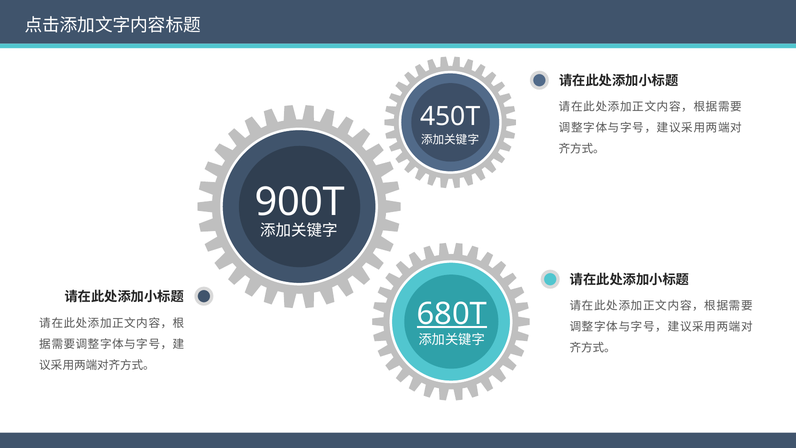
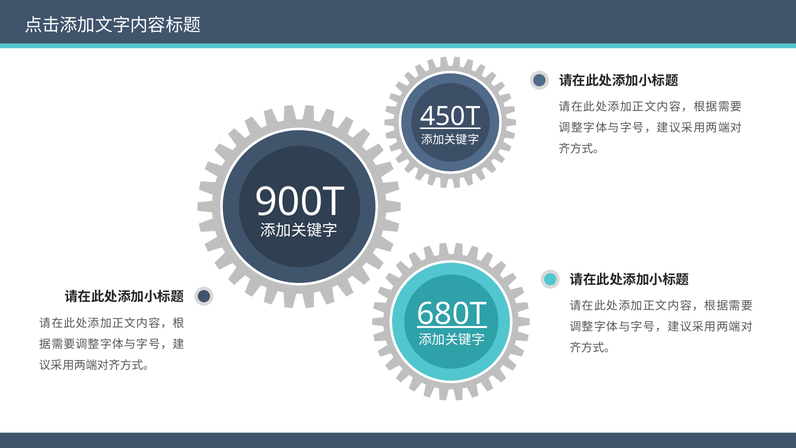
450T underline: none -> present
